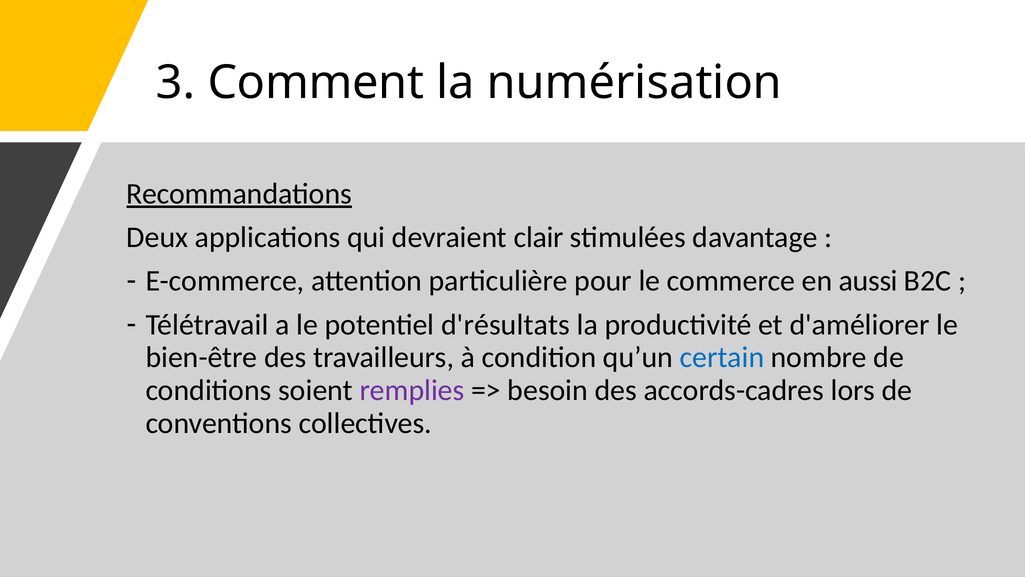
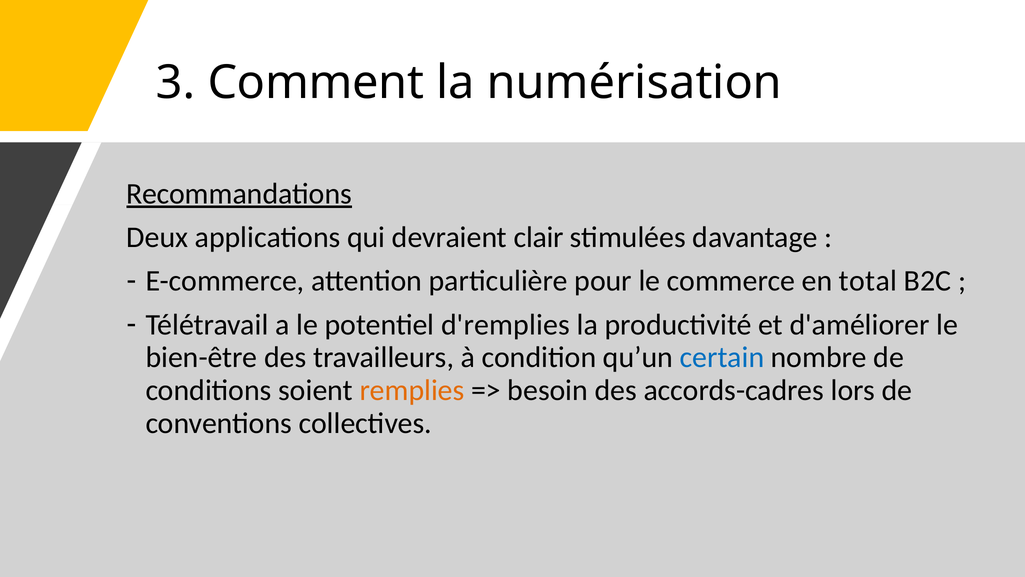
aussi: aussi -> total
d'résultats: d'résultats -> d'remplies
remplies colour: purple -> orange
